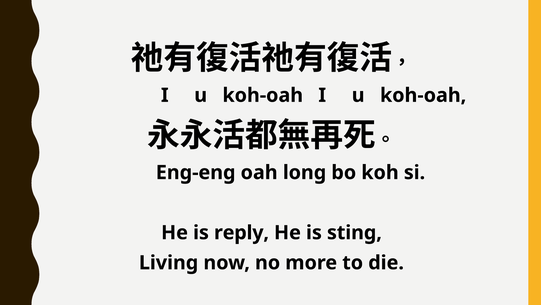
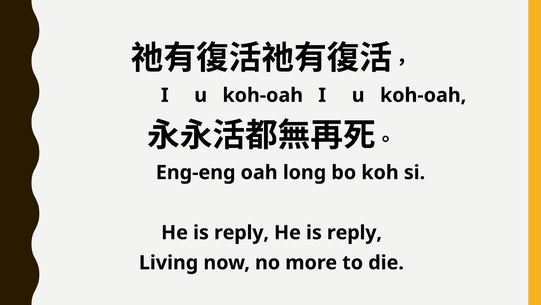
sting at (354, 232): sting -> reply
